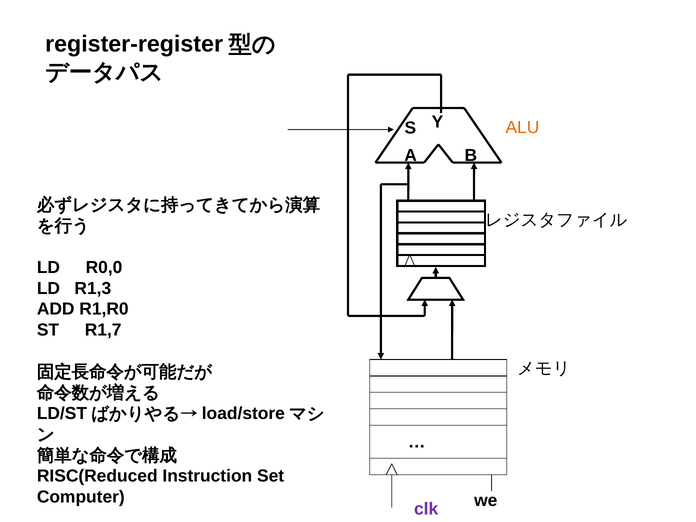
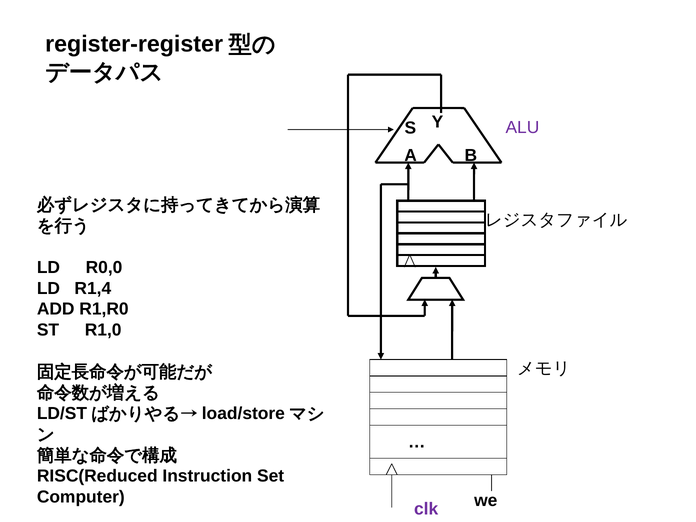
ALU colour: orange -> purple
R1,3: R1,3 -> R1,4
R1,7: R1,7 -> R1,0
